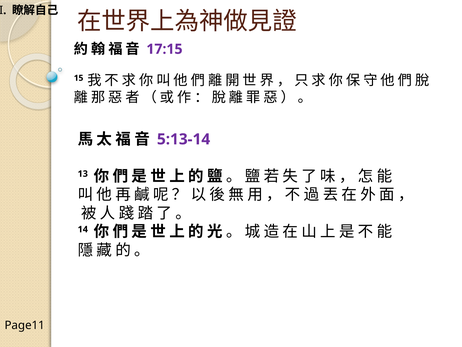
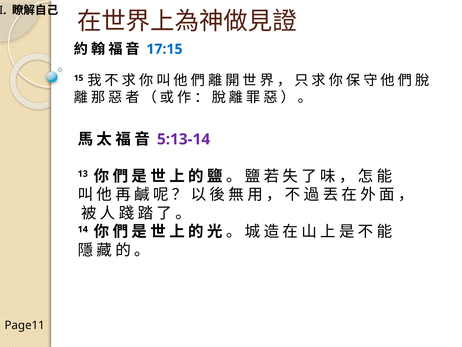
17:15 colour: purple -> blue
